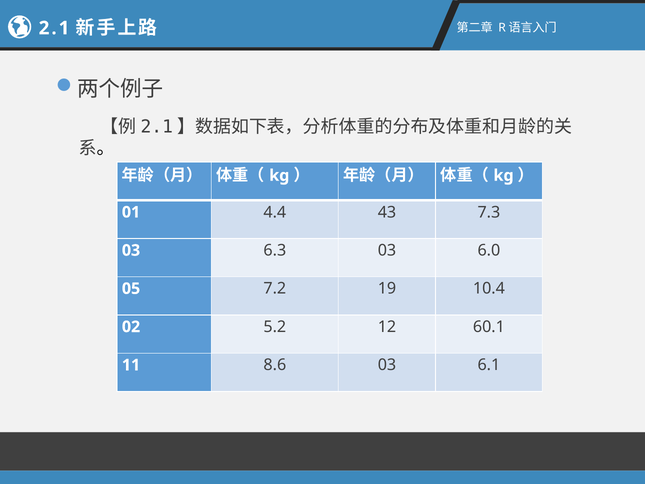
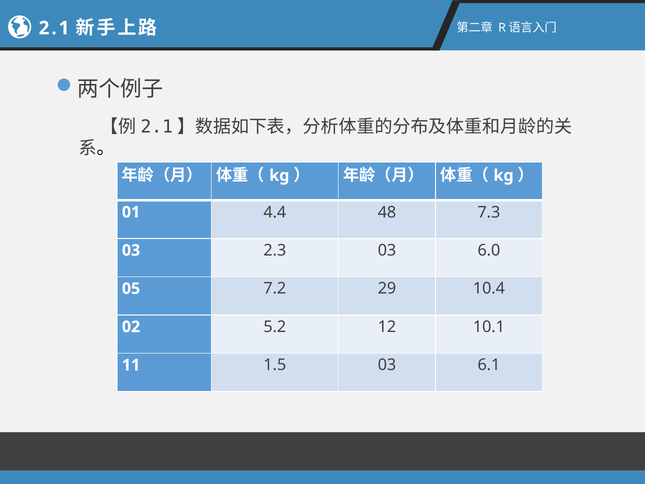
43: 43 -> 48
6.3: 6.3 -> 2.3
19: 19 -> 29
60.1: 60.1 -> 10.1
8.6: 8.6 -> 1.5
